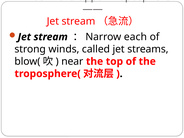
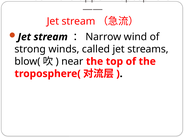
each: each -> wind
